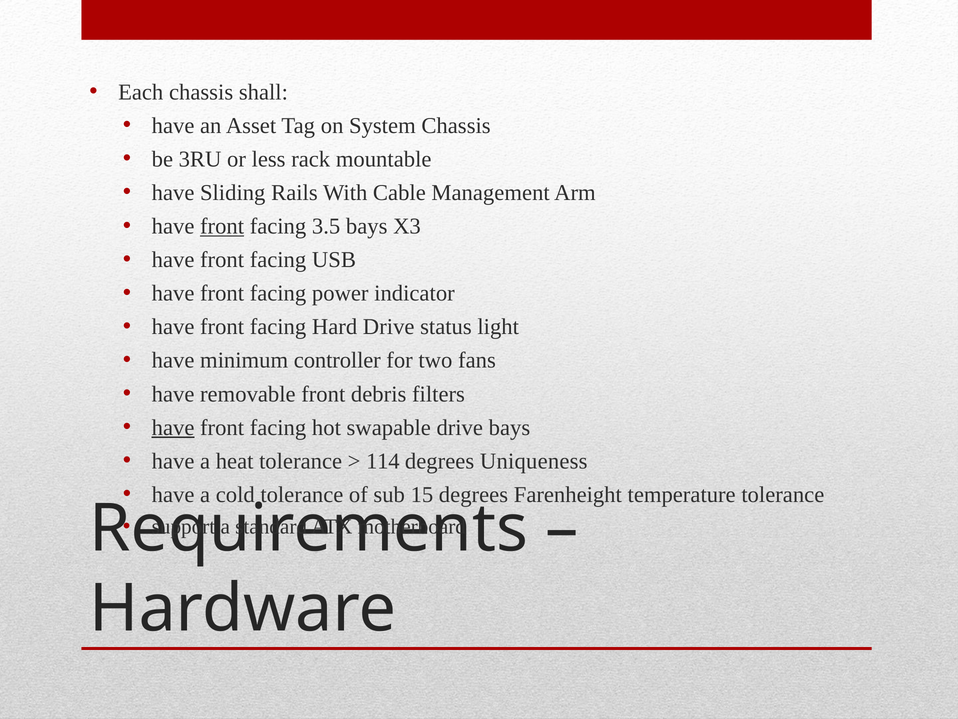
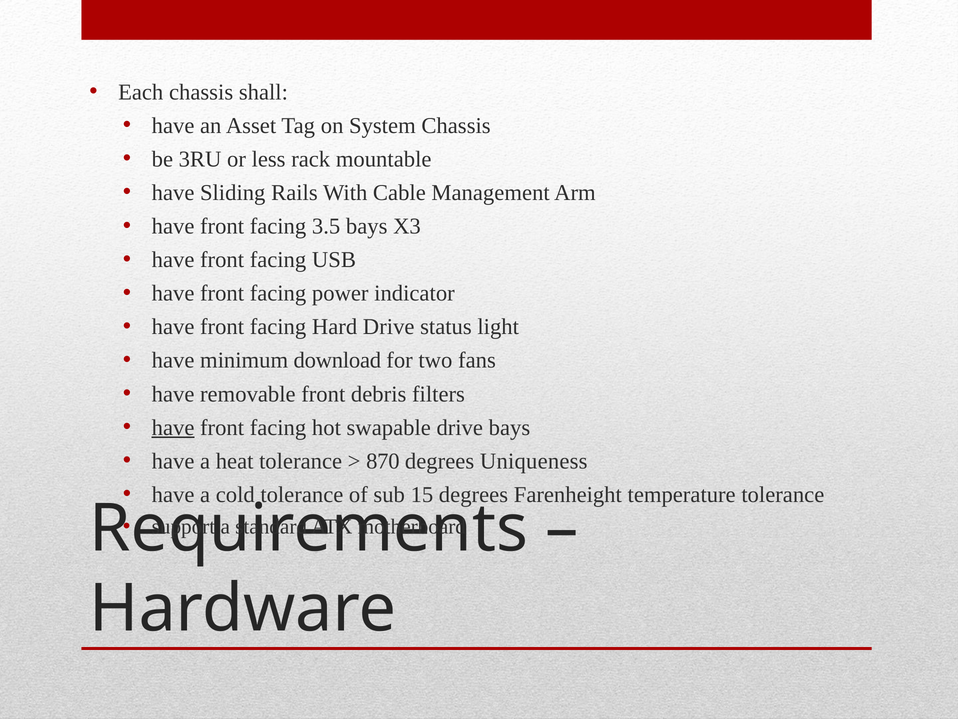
front at (222, 226) underline: present -> none
controller: controller -> download
114: 114 -> 870
